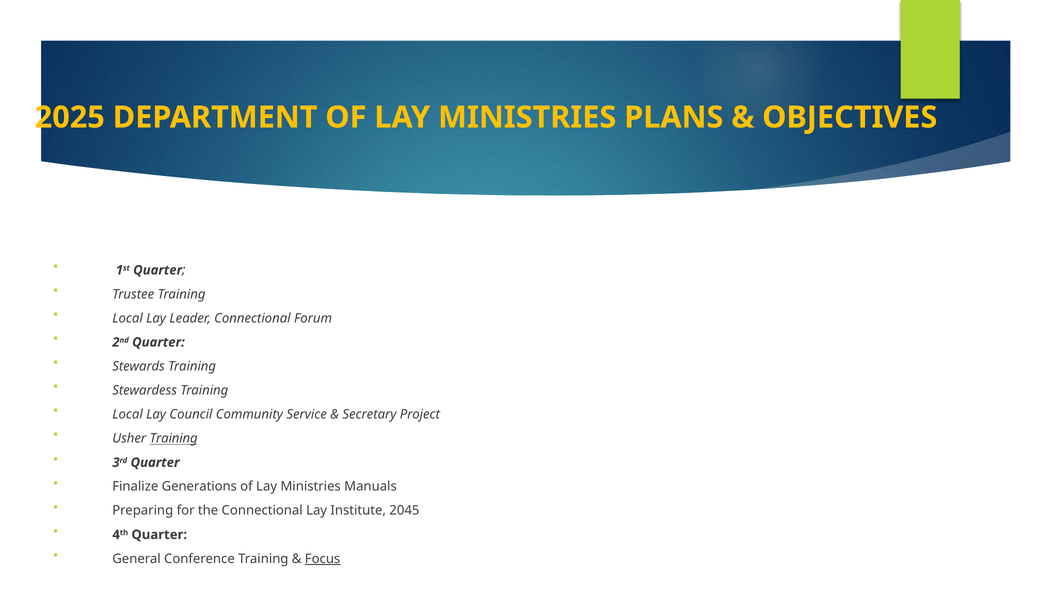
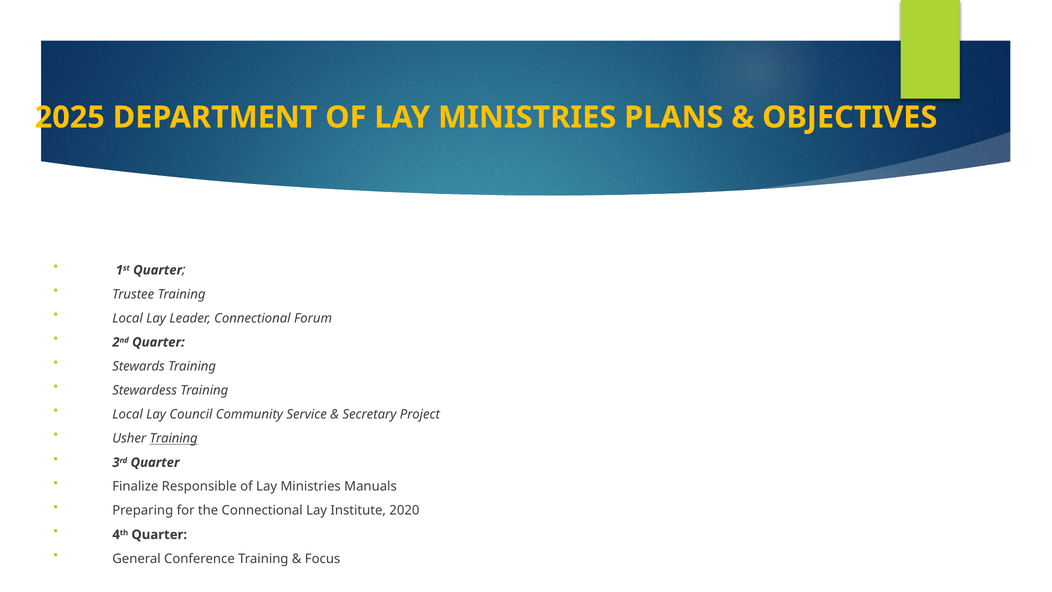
Generations: Generations -> Responsible
2045: 2045 -> 2020
Focus underline: present -> none
